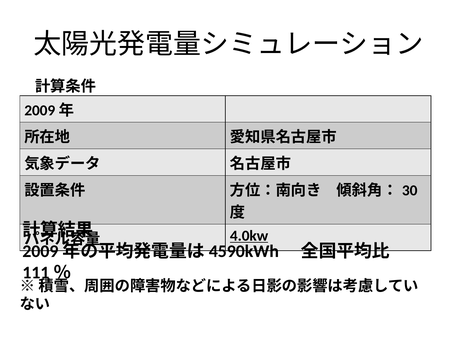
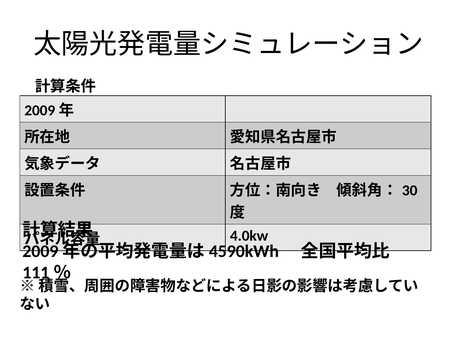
4.0kw underline: present -> none
